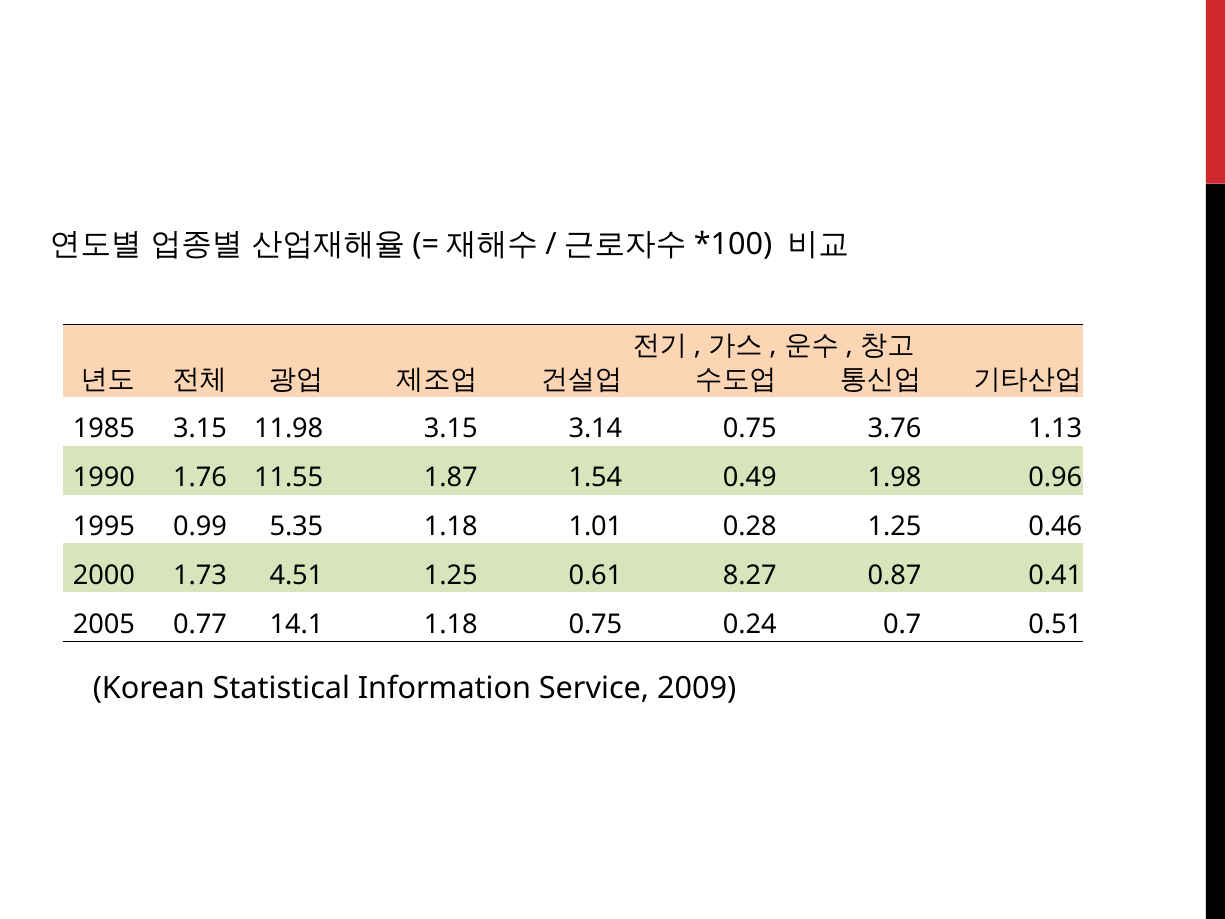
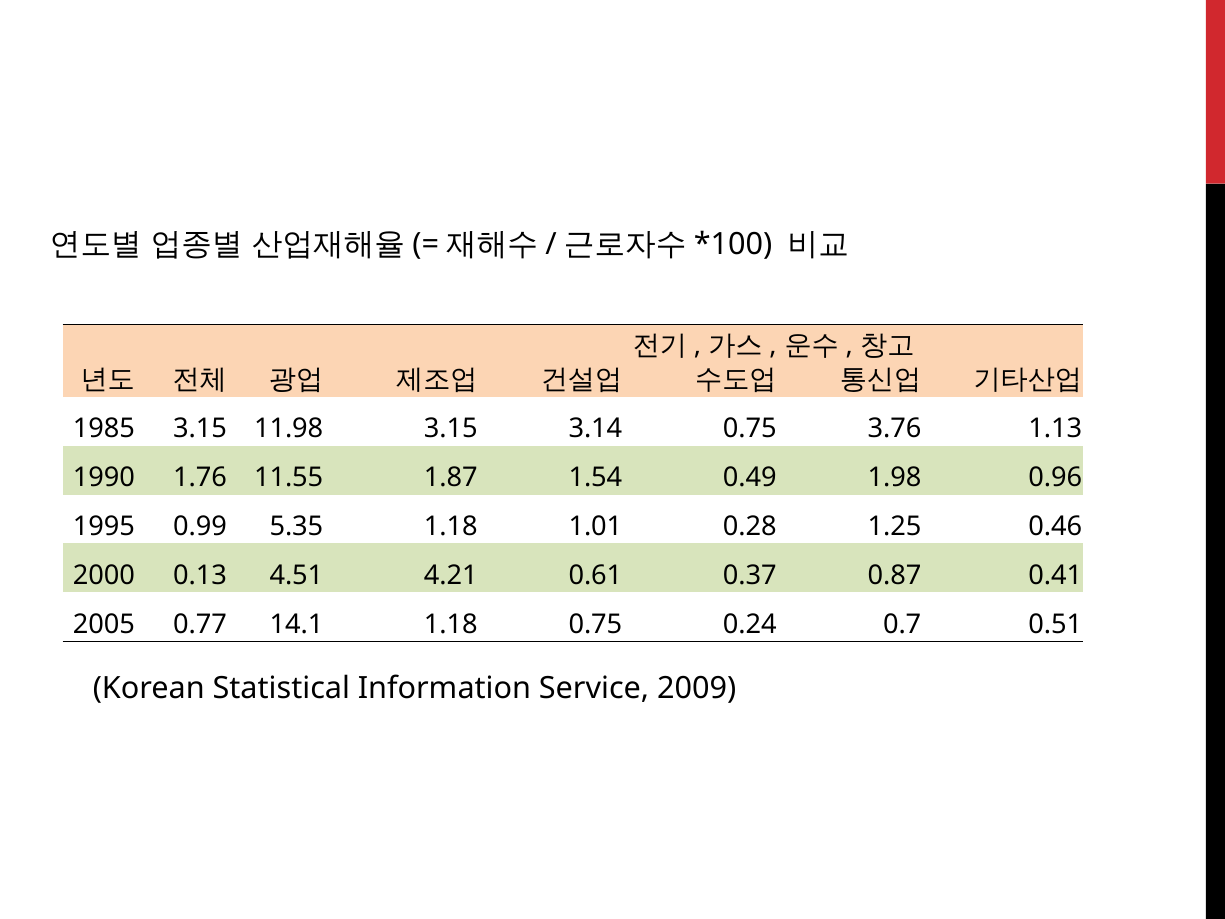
1.73: 1.73 -> 0.13
4.51 1.25: 1.25 -> 4.21
8.27: 8.27 -> 0.37
